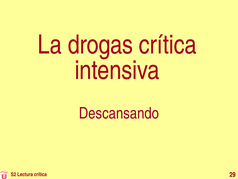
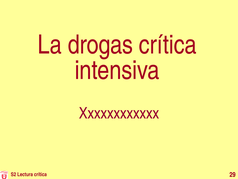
Descansando: Descansando -> Xxxxxxxxxxxx
